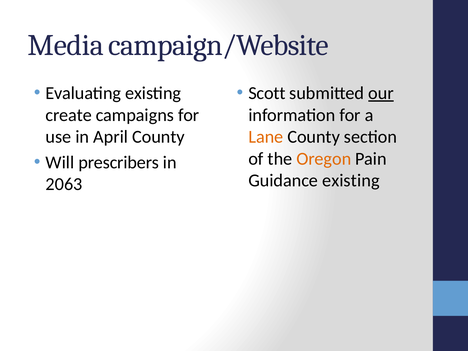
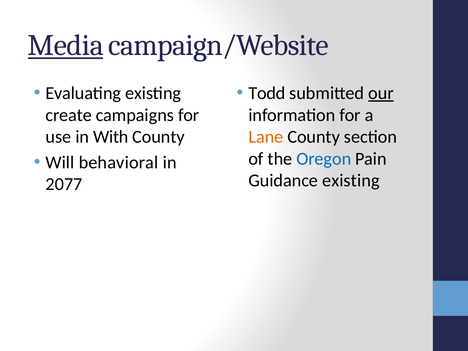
Media underline: none -> present
Scott: Scott -> Todd
April: April -> With
Oregon colour: orange -> blue
prescribers: prescribers -> behavioral
2063: 2063 -> 2077
